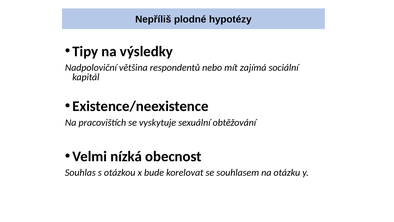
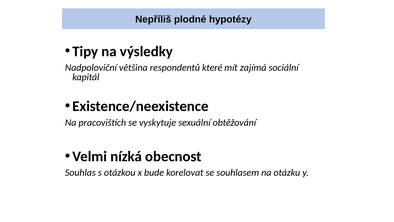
nebo: nebo -> které
